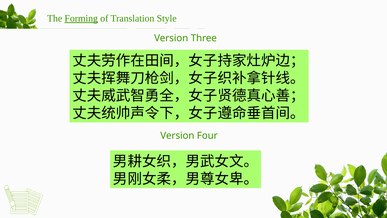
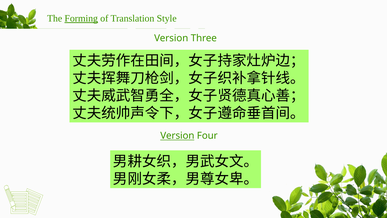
Version at (177, 136) underline: none -> present
